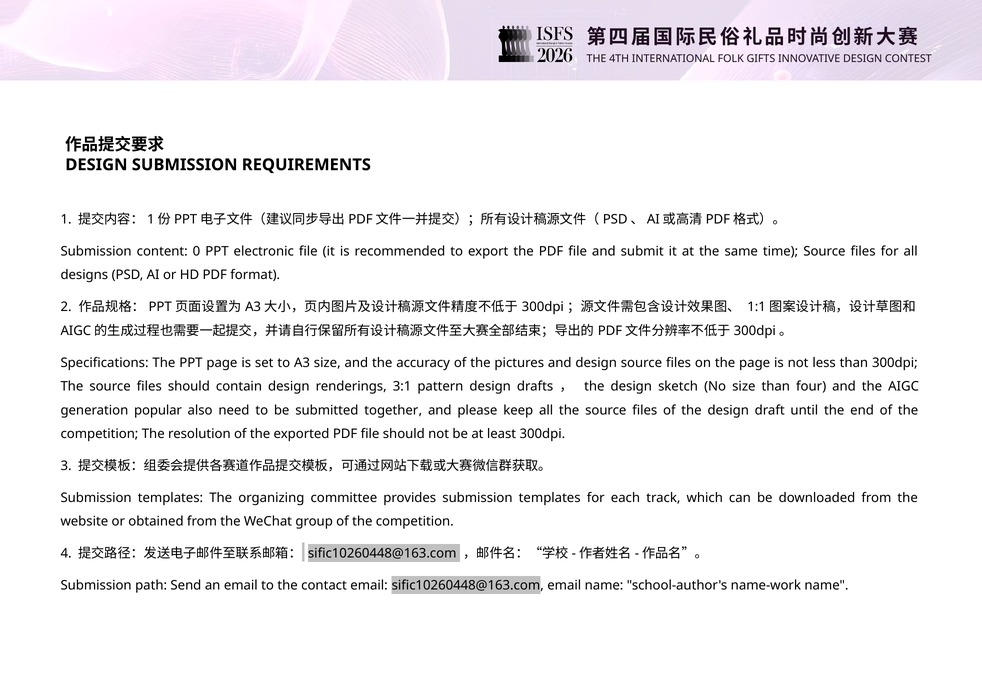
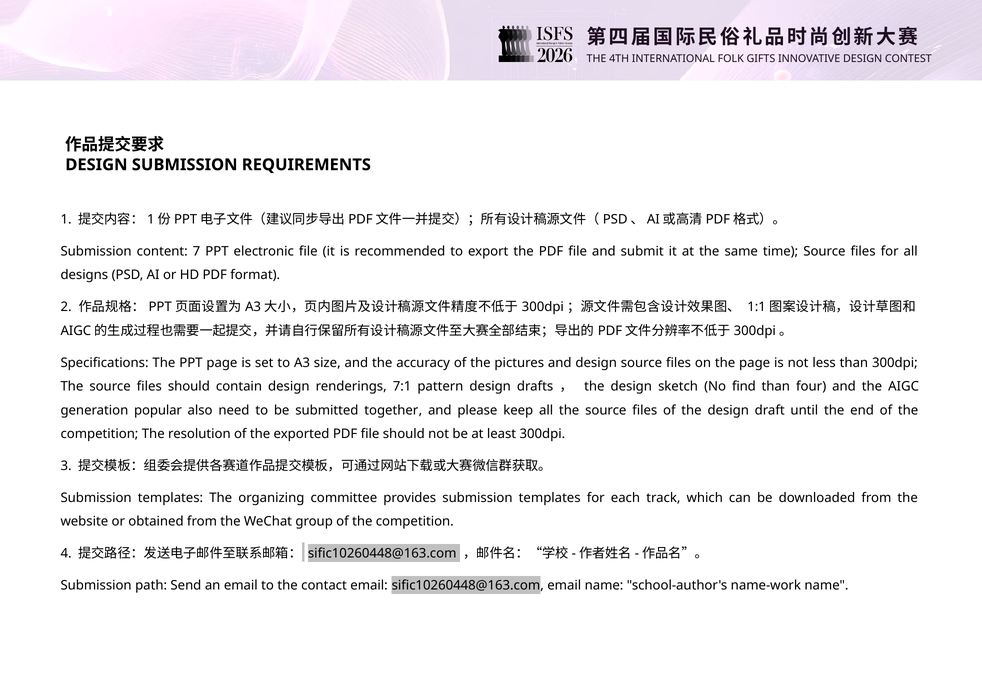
0: 0 -> 7
3:1: 3:1 -> 7:1
No size: size -> find
